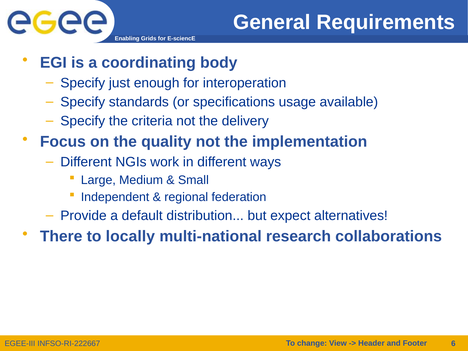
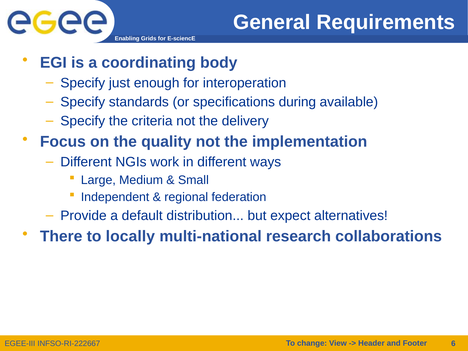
usage: usage -> during
